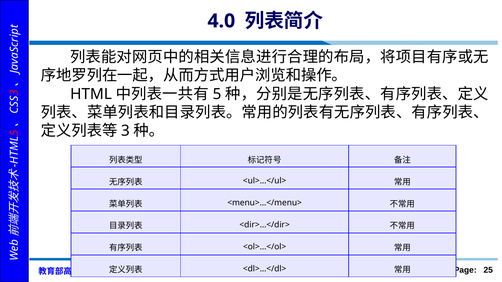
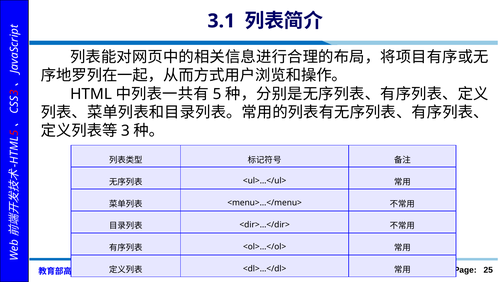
4.0: 4.0 -> 3.1
